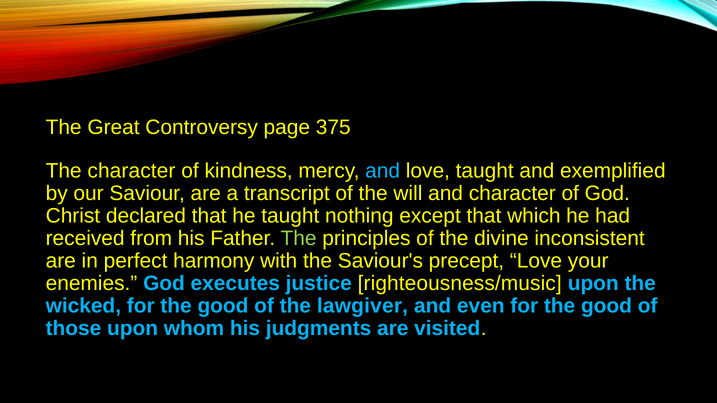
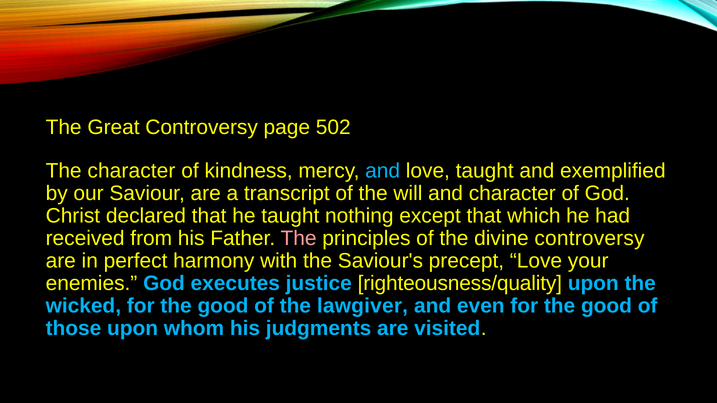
375: 375 -> 502
The at (299, 238) colour: light green -> pink
divine inconsistent: inconsistent -> controversy
righteousness/music: righteousness/music -> righteousness/quality
